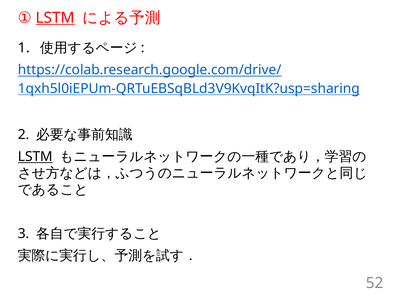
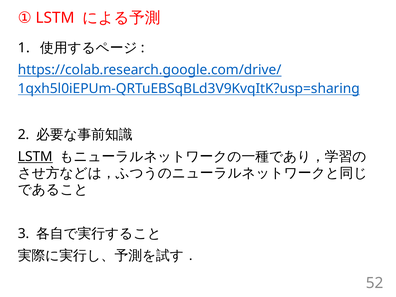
LSTM at (55, 18) underline: present -> none
